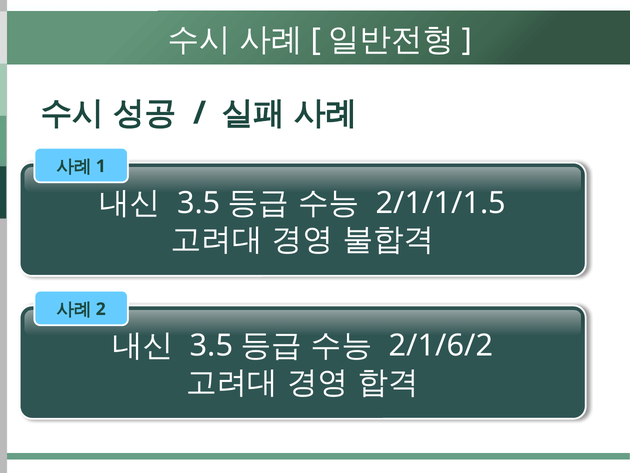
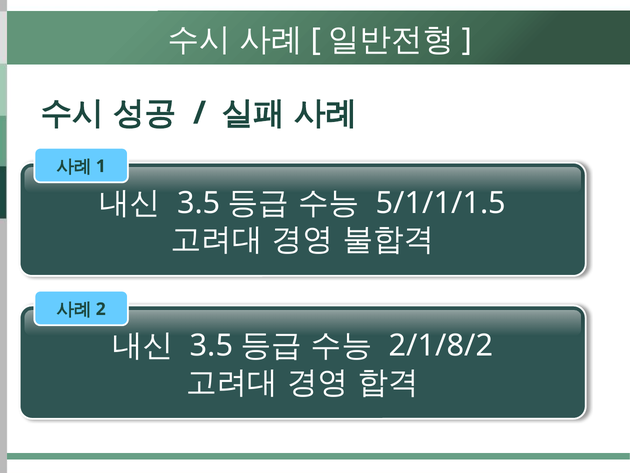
2/1/1/1.5: 2/1/1/1.5 -> 5/1/1/1.5
2/1/6/2: 2/1/6/2 -> 2/1/8/2
